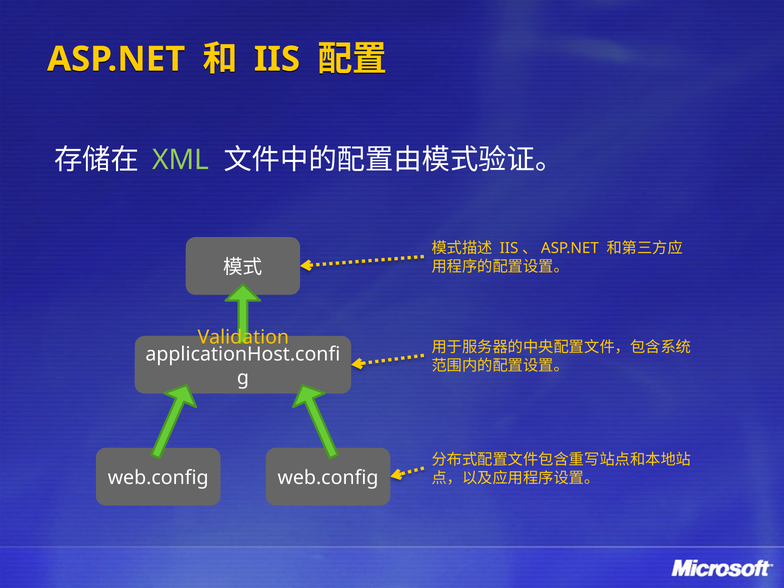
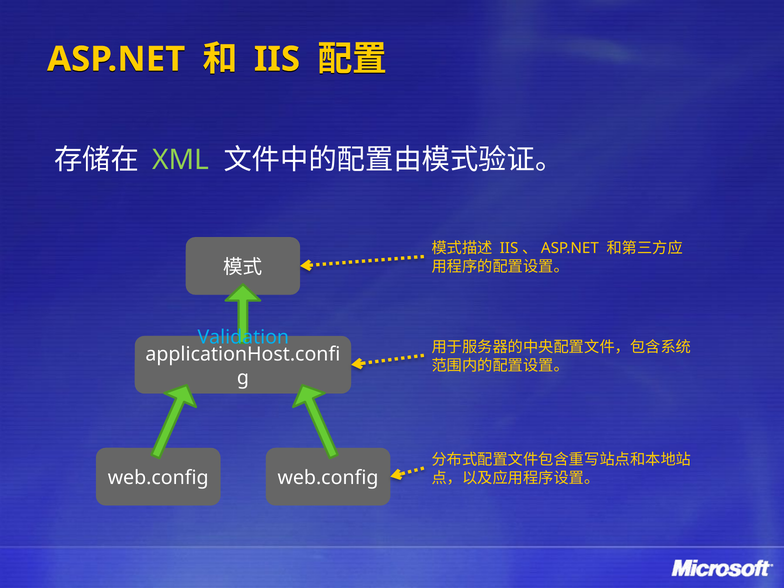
Validation colour: yellow -> light blue
